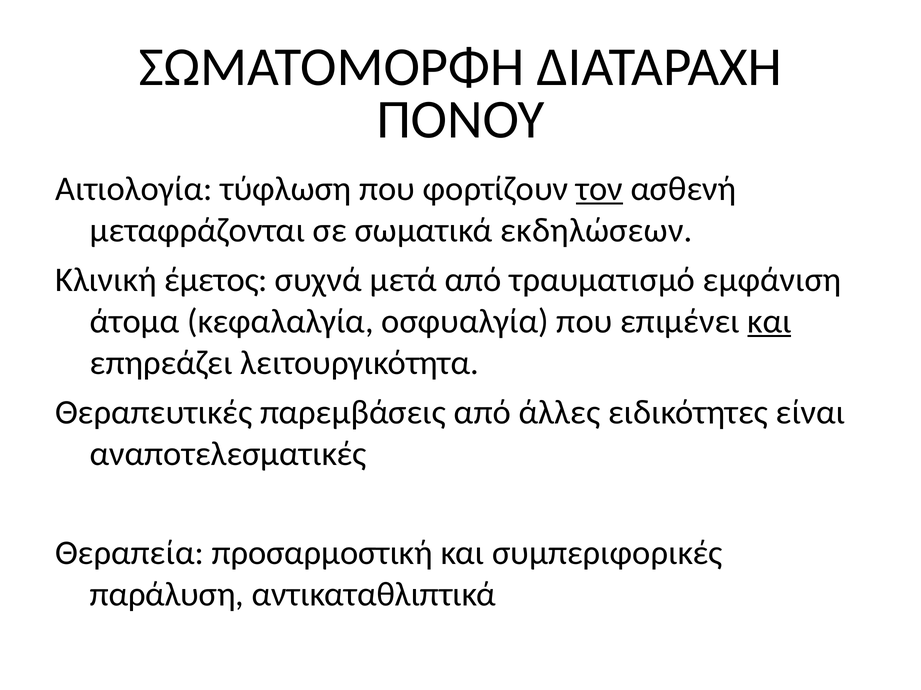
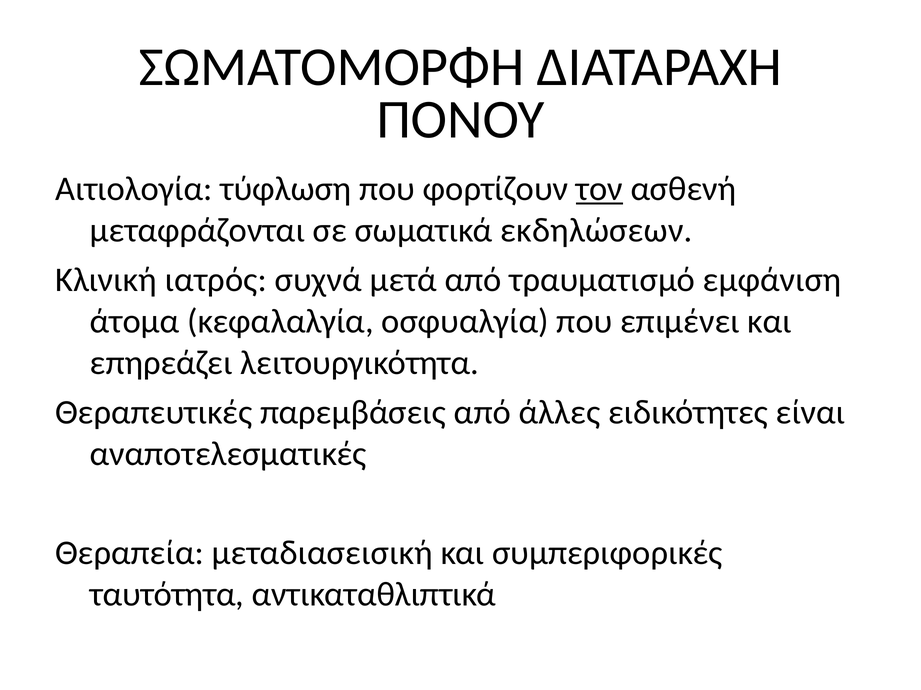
έμετος: έμετος -> ιατρός
και at (770, 322) underline: present -> none
προσαρμοστική: προσαρμοστική -> μεταδιασεισική
παράλυση: παράλυση -> ταυτότητα
